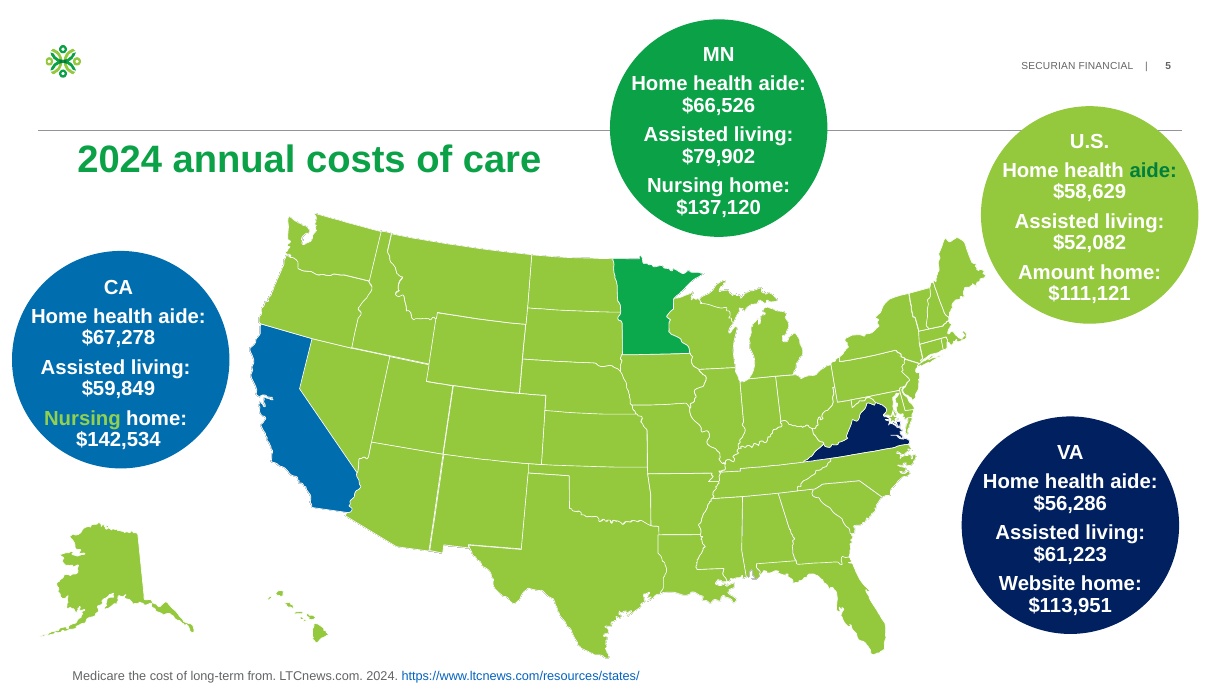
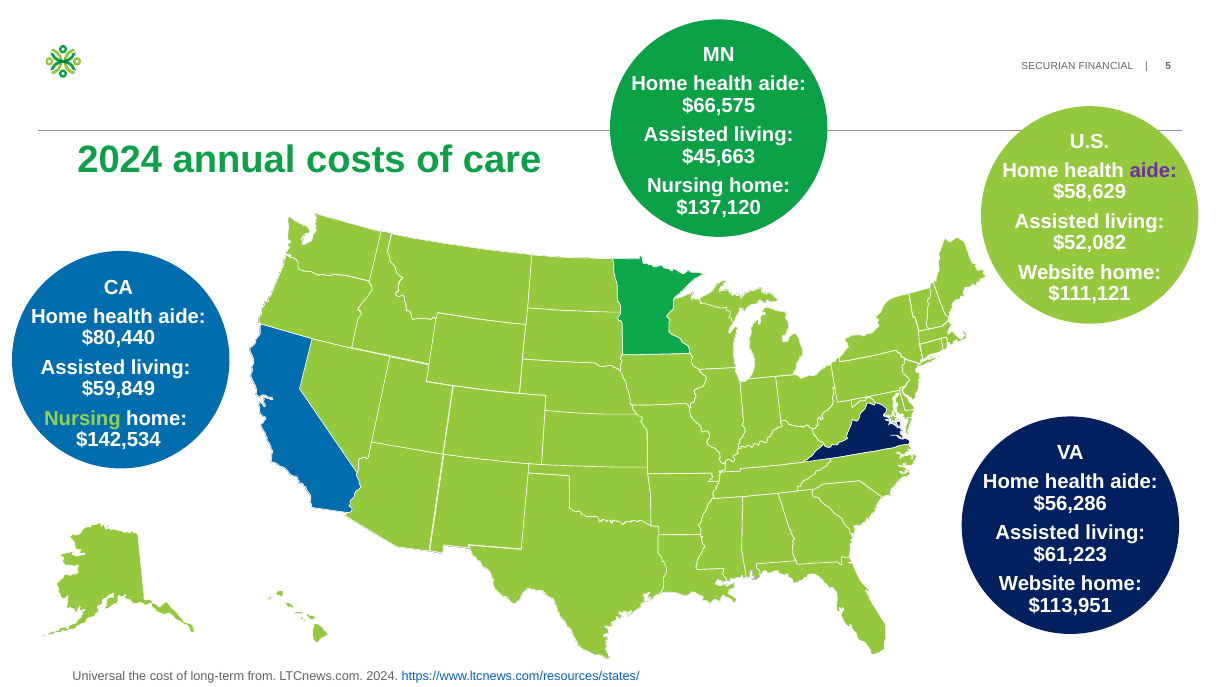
$66,526: $66,526 -> $66,575
$79,902: $79,902 -> $45,663
aide at (1153, 171) colour: green -> purple
Amount at (1056, 272): Amount -> Website
$67,278: $67,278 -> $80,440
Medicare: Medicare -> Universal
